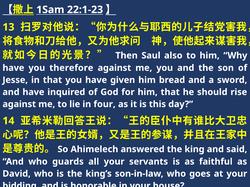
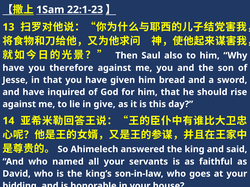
four: four -> give
guards: guards -> named
